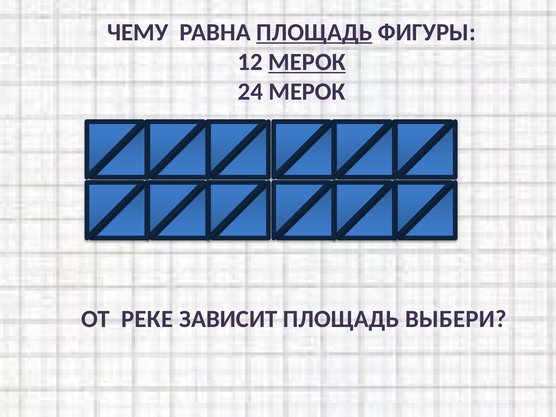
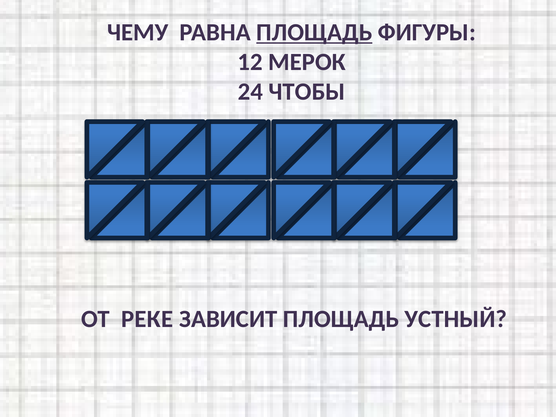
МЕРОК at (307, 62) underline: present -> none
24 МЕРОК: МЕРОК -> ЧТОБЫ
ВЫБЕРИ: ВЫБЕРИ -> УСТНЫЙ
